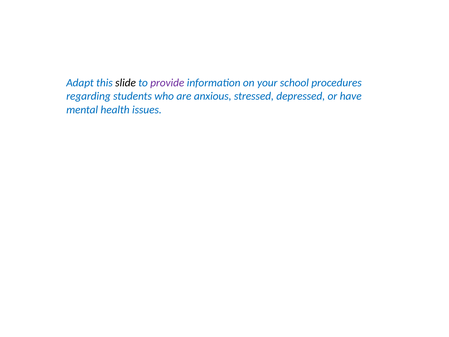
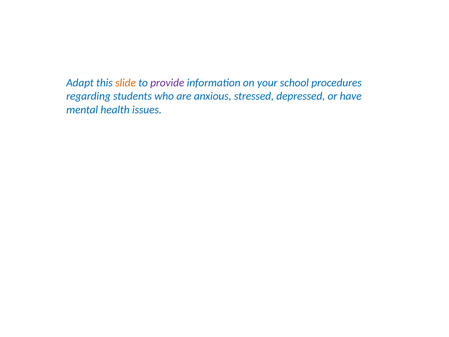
slide colour: black -> orange
